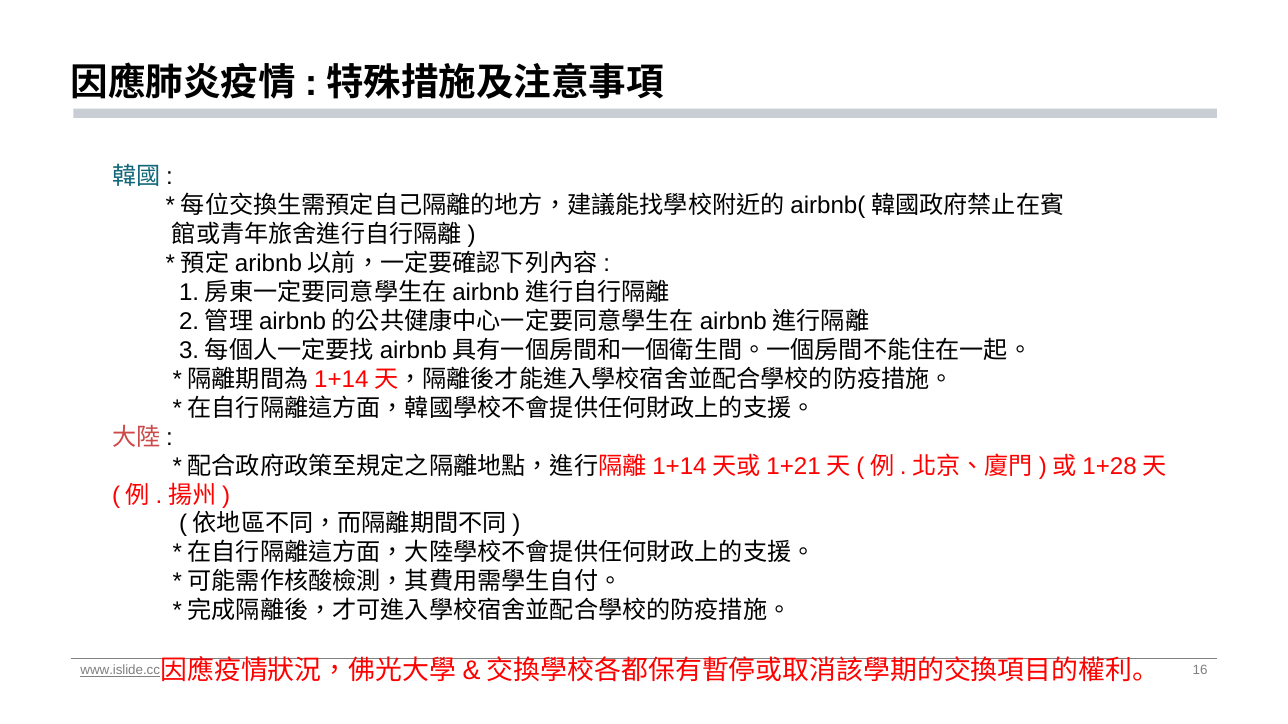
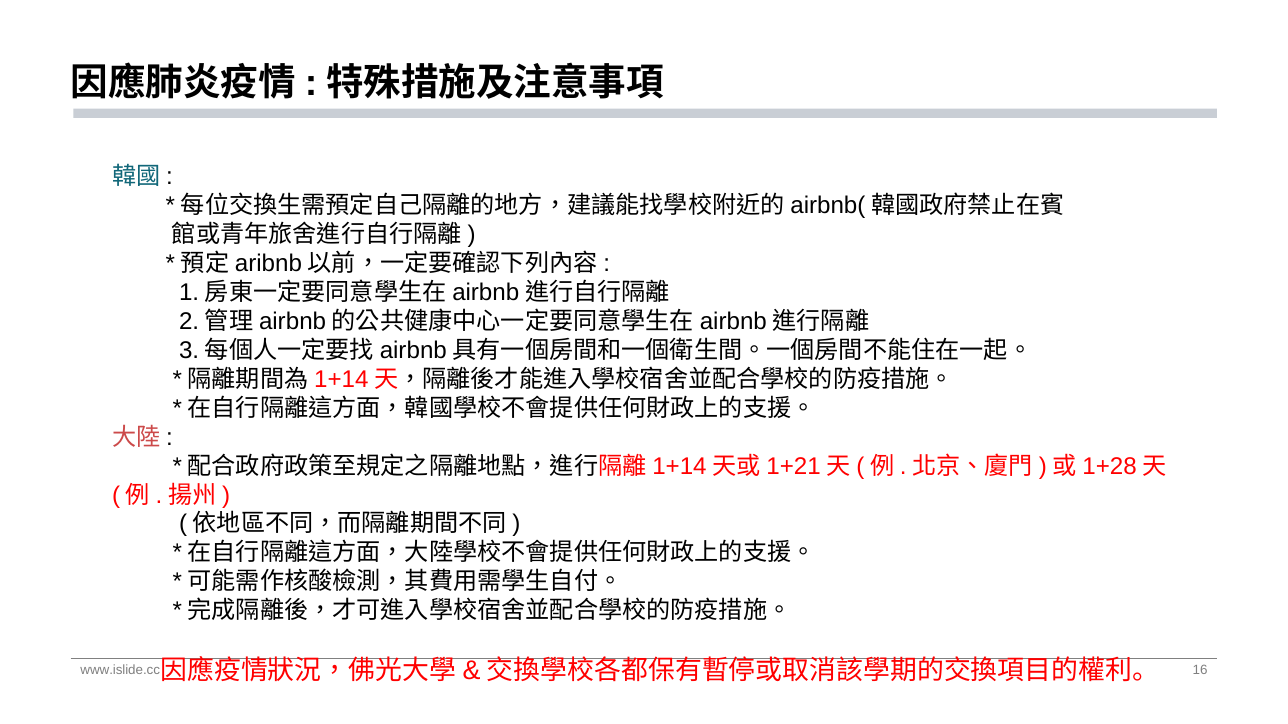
www.islide.cc underline: present -> none
